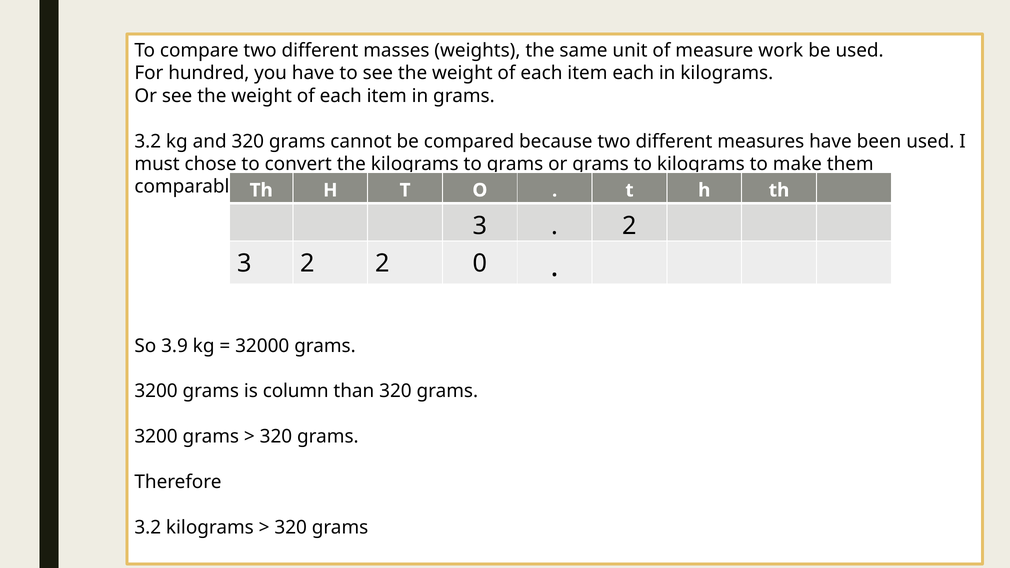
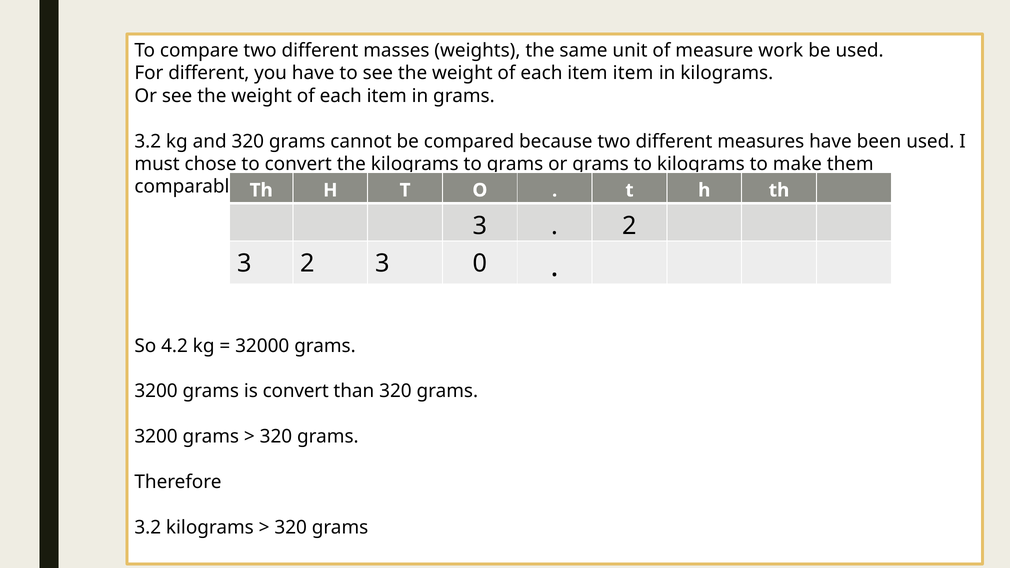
For hundred: hundred -> different
item each: each -> item
3 2 2: 2 -> 3
3.9: 3.9 -> 4.2
is column: column -> convert
